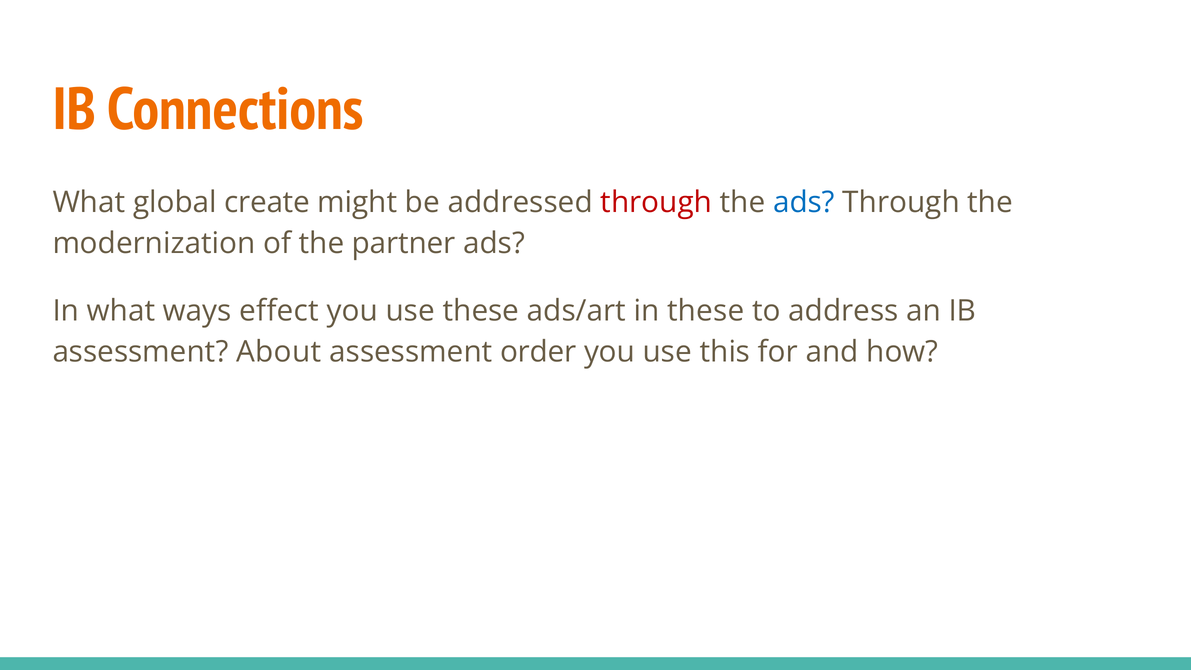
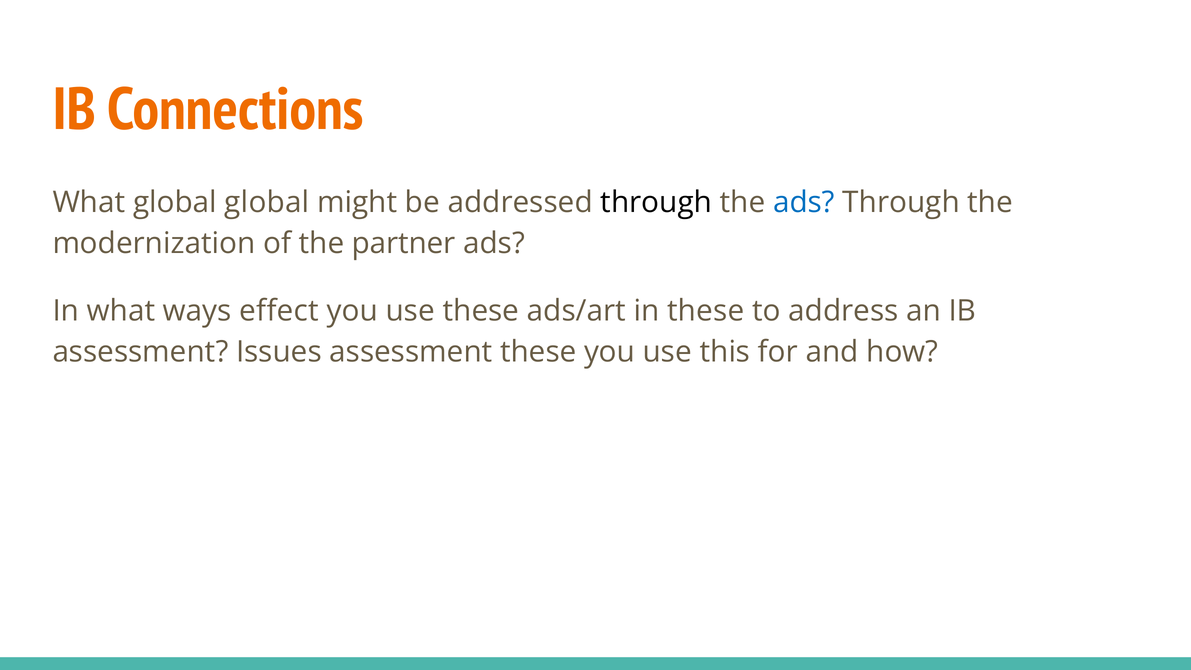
global create: create -> global
through at (656, 202) colour: red -> black
About: About -> Issues
assessment order: order -> these
